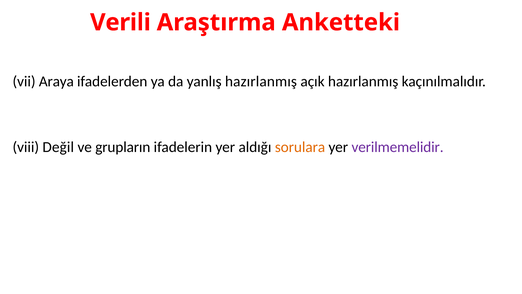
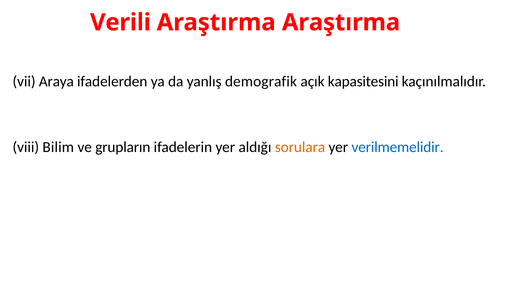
Araştırma Anketteki: Anketteki -> Araştırma
yanlış hazırlanmış: hazırlanmış -> demografik
açık hazırlanmış: hazırlanmış -> kapasitesini
Değil: Değil -> Bilim
verilmemelidir colour: purple -> blue
